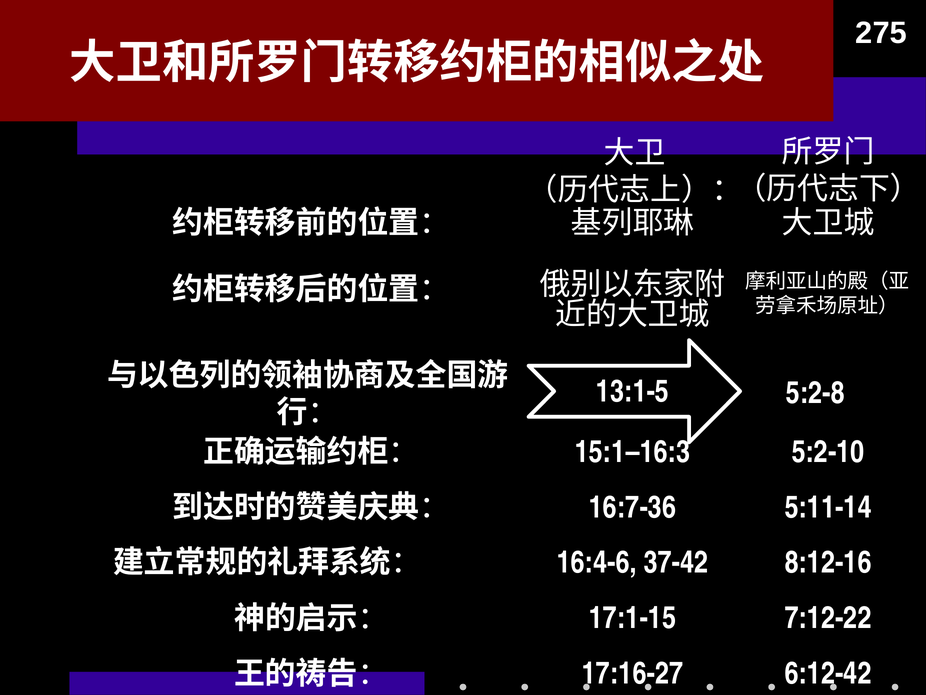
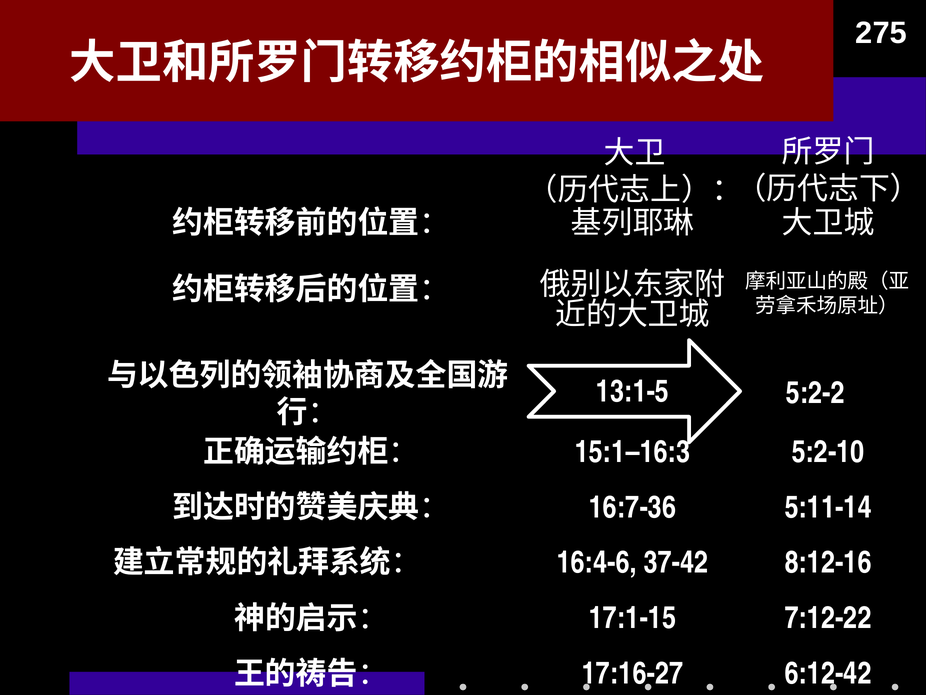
5:2-8: 5:2-8 -> 5:2-2
